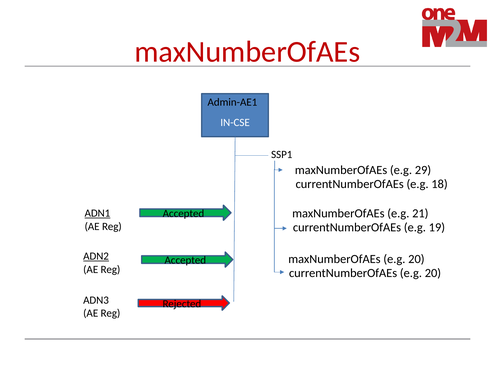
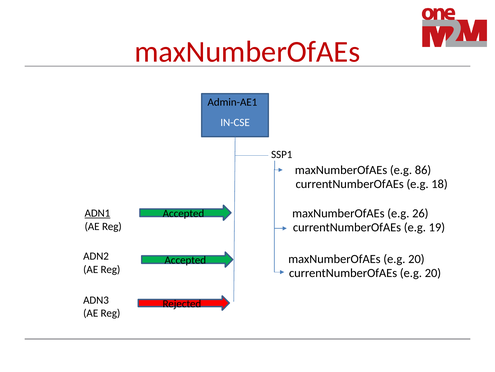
29: 29 -> 86
21: 21 -> 26
ADN2 underline: present -> none
